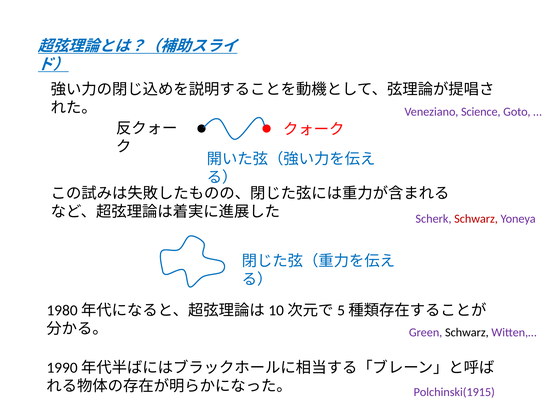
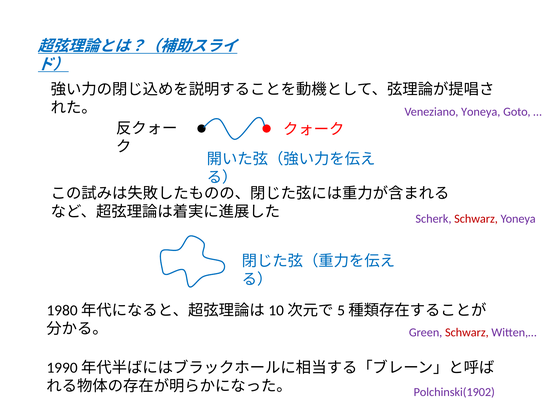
Veneziano Science: Science -> Yoneya
Schwarz at (467, 333) colour: black -> red
Polchinski(1915: Polchinski(1915 -> Polchinski(1902
